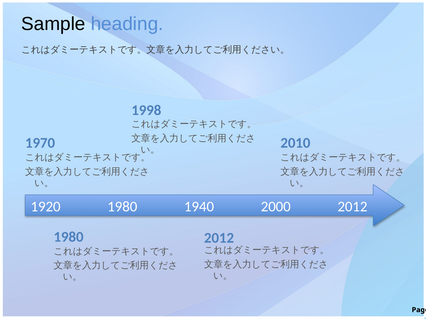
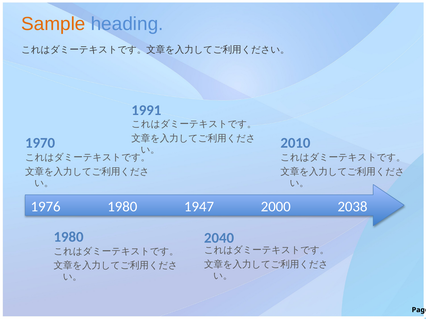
Sample colour: black -> orange
1998: 1998 -> 1991
1920: 1920 -> 1976
1940: 1940 -> 1947
2000 2012: 2012 -> 2038
1980 2012: 2012 -> 2040
